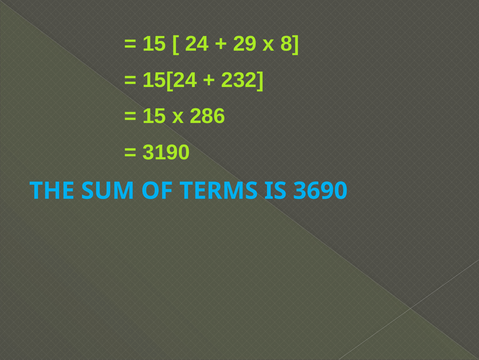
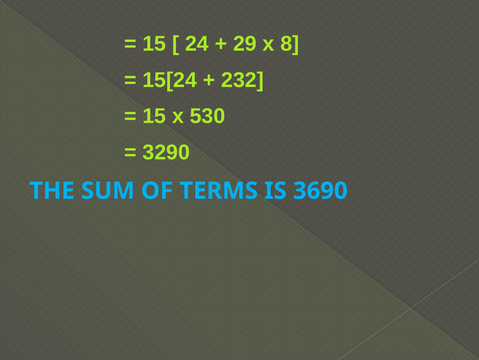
286: 286 -> 530
3190: 3190 -> 3290
